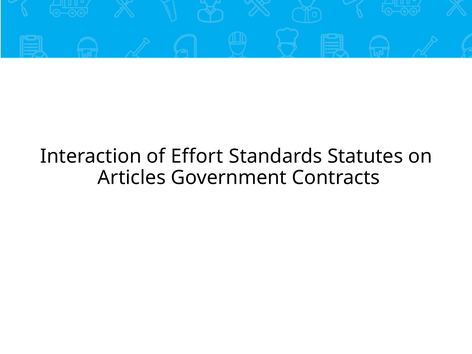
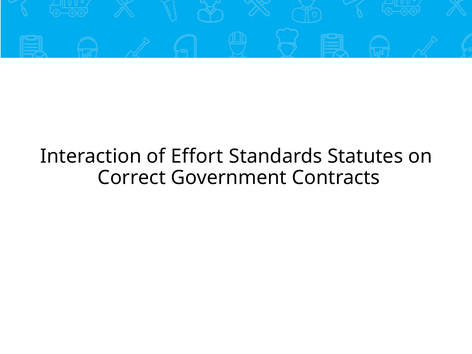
Articles: Articles -> Correct
